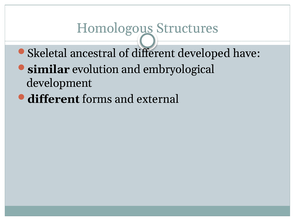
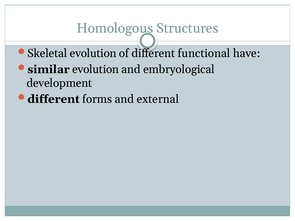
Skeletal ancestral: ancestral -> evolution
developed: developed -> functional
